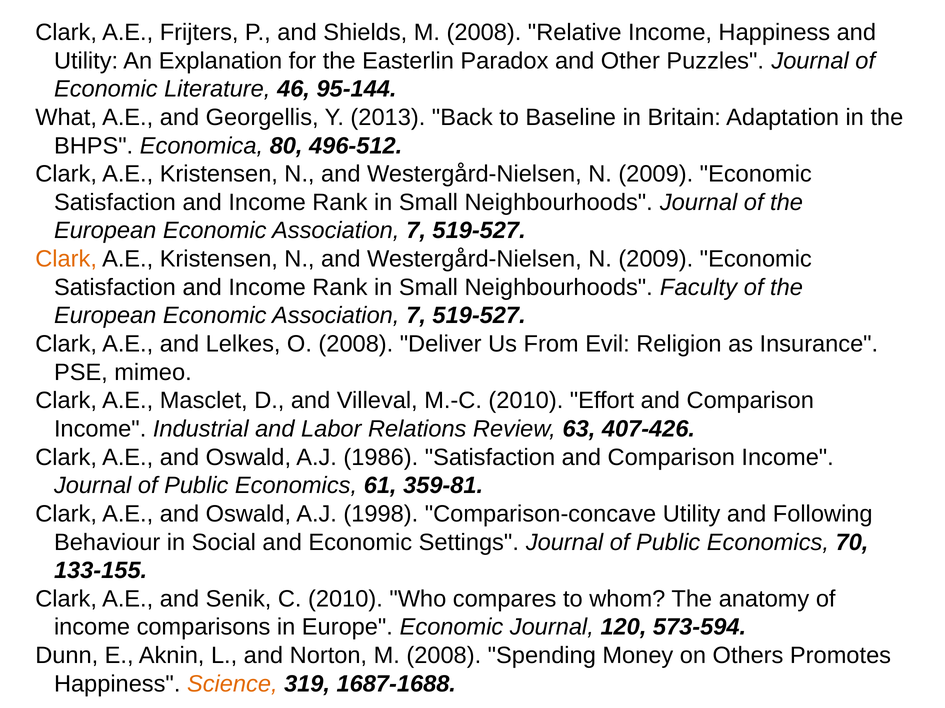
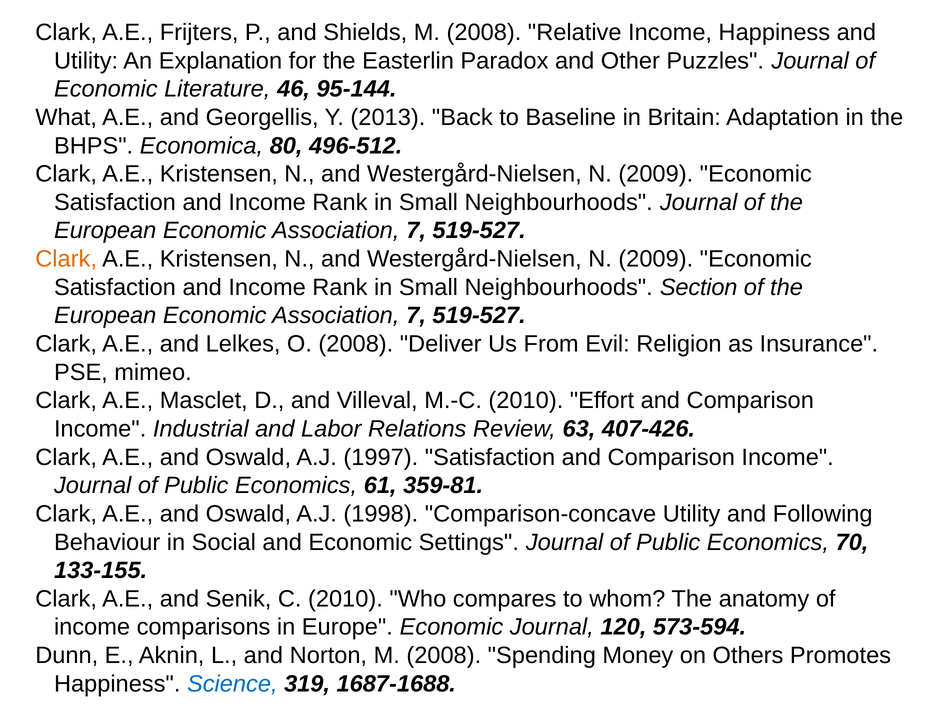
Faculty: Faculty -> Section
1986: 1986 -> 1997
Science colour: orange -> blue
